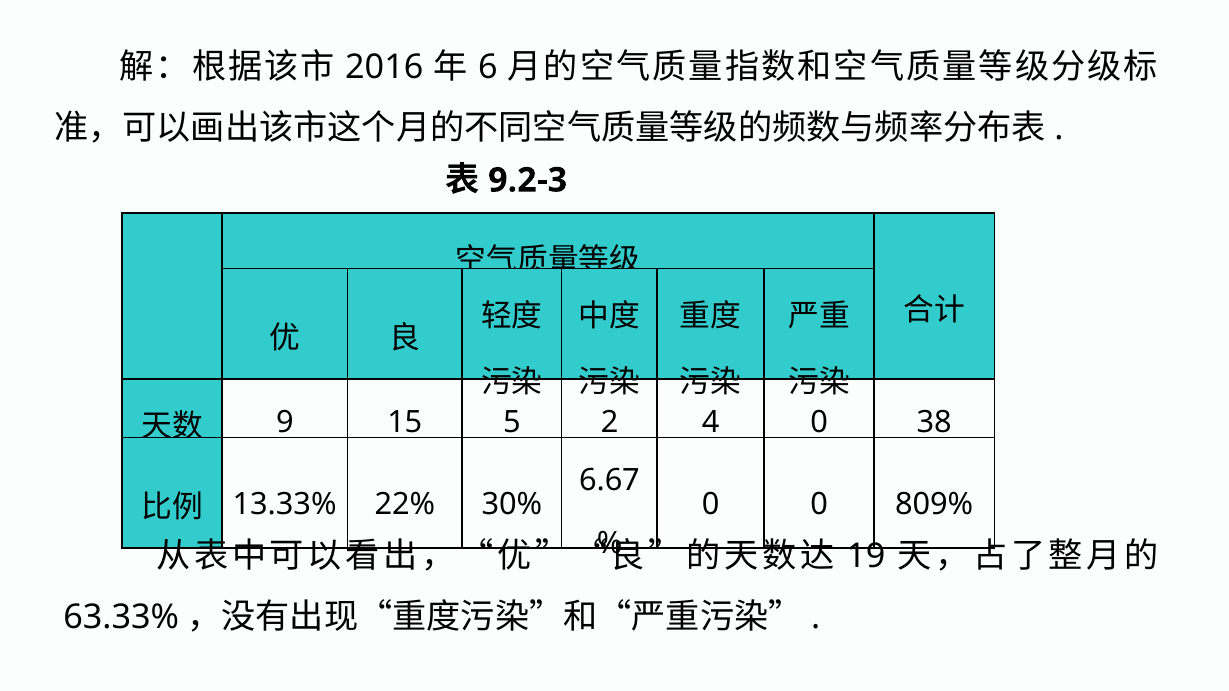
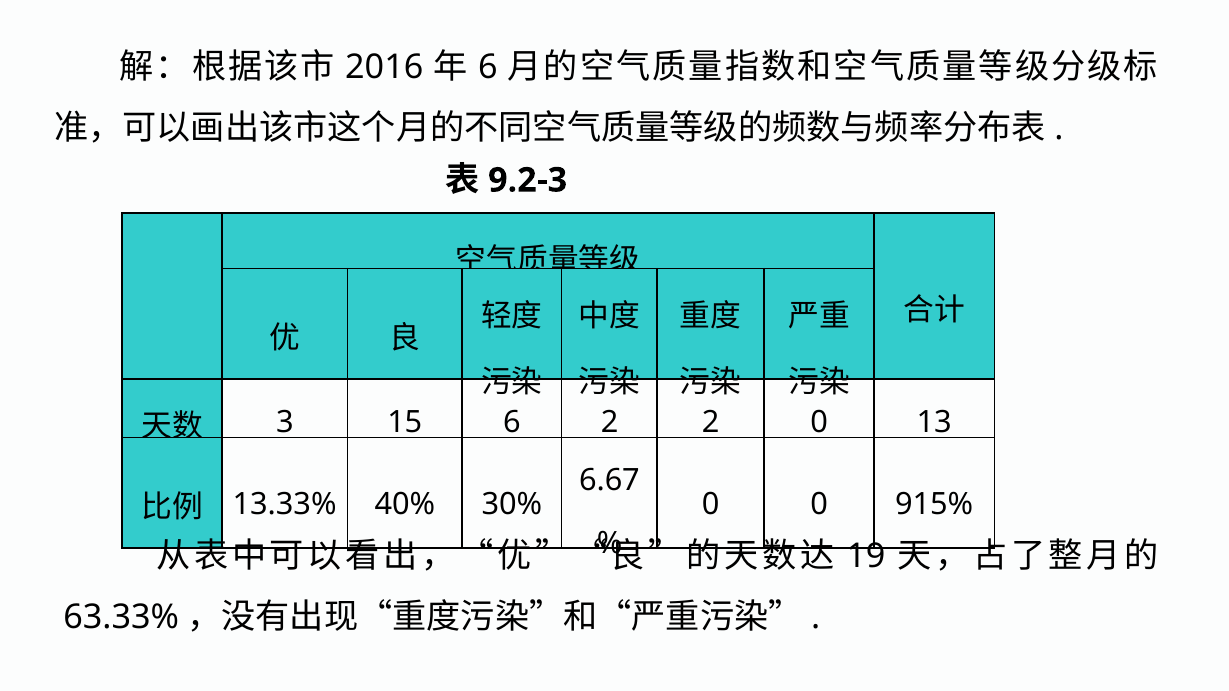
9: 9 -> 3
15 5: 5 -> 6
2 4: 4 -> 2
38: 38 -> 13
22%: 22% -> 40%
809%: 809% -> 915%
